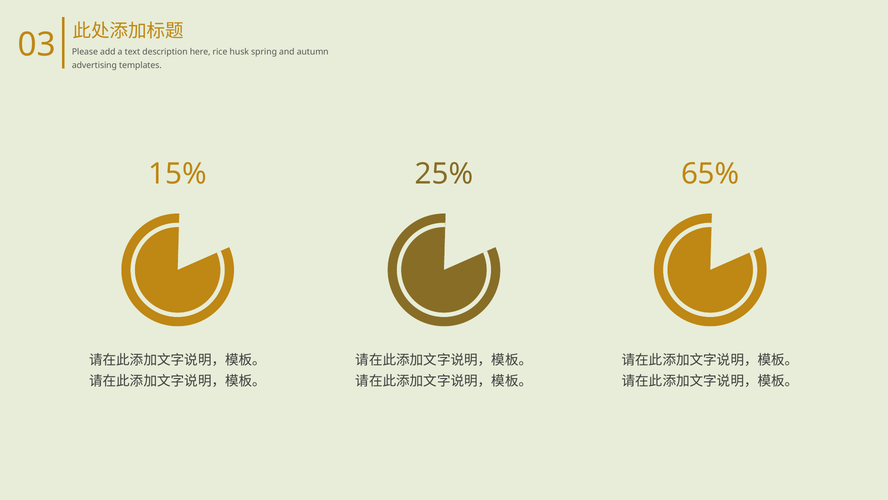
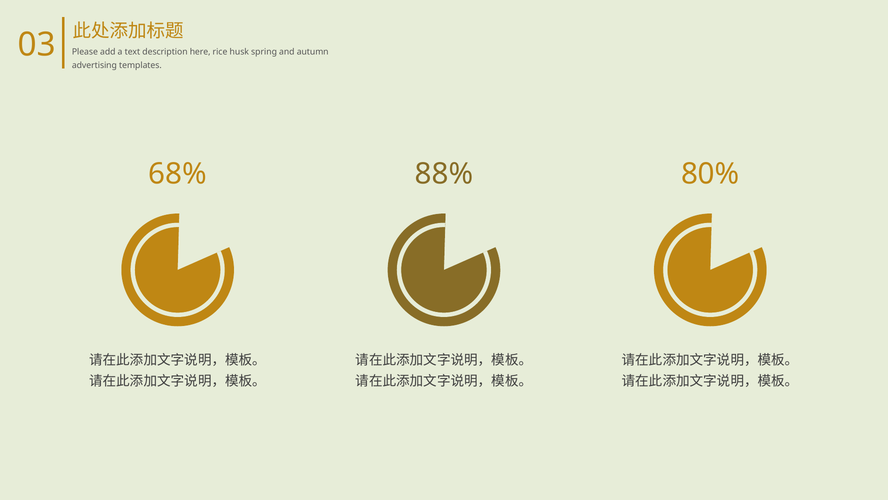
15%: 15% -> 68%
25%: 25% -> 88%
65%: 65% -> 80%
